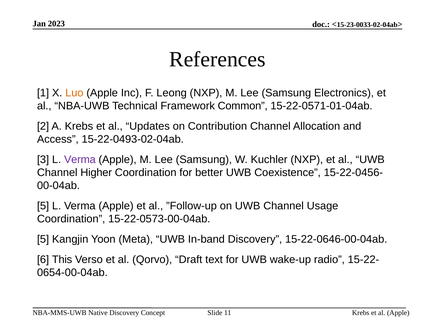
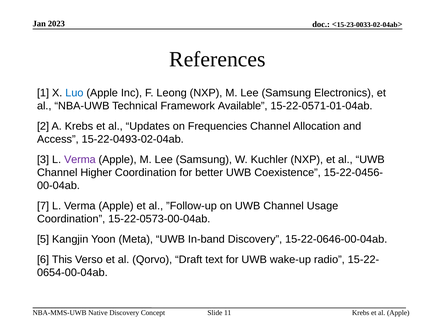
Luo colour: orange -> blue
Common: Common -> Available
Contribution: Contribution -> Frequencies
5 at (43, 206): 5 -> 7
